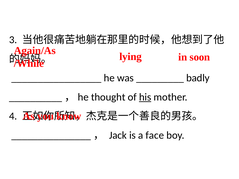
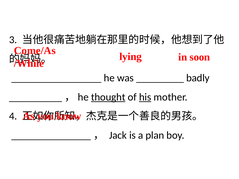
Again/As: Again/As -> Come/As
thought underline: none -> present
face: face -> plan
